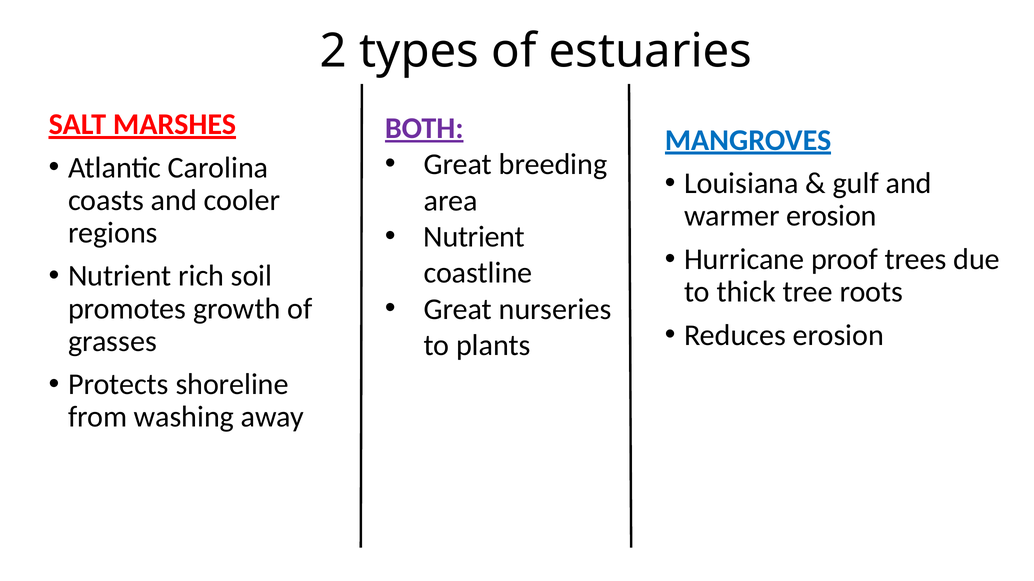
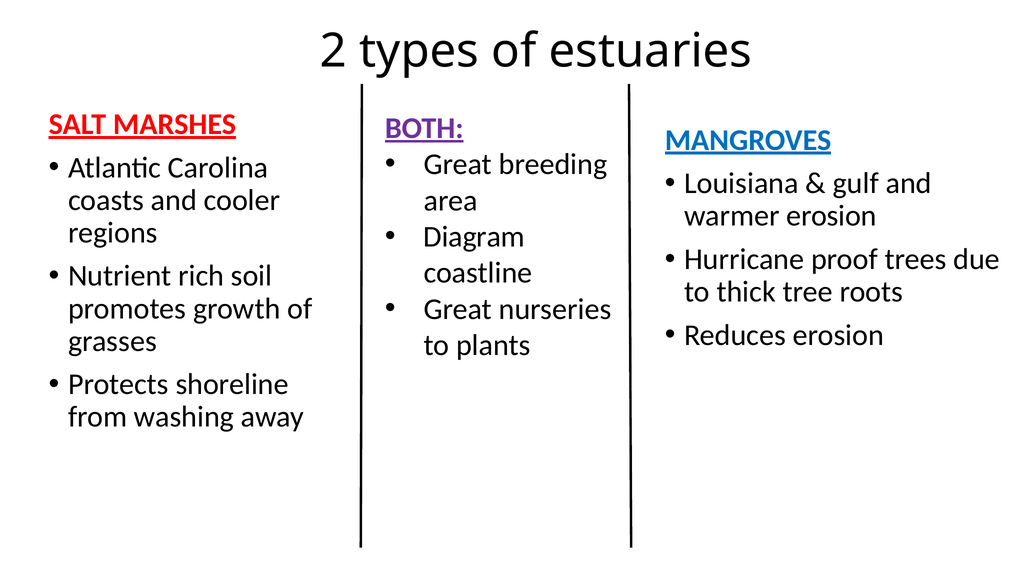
Nutrient at (474, 237): Nutrient -> Diagram
